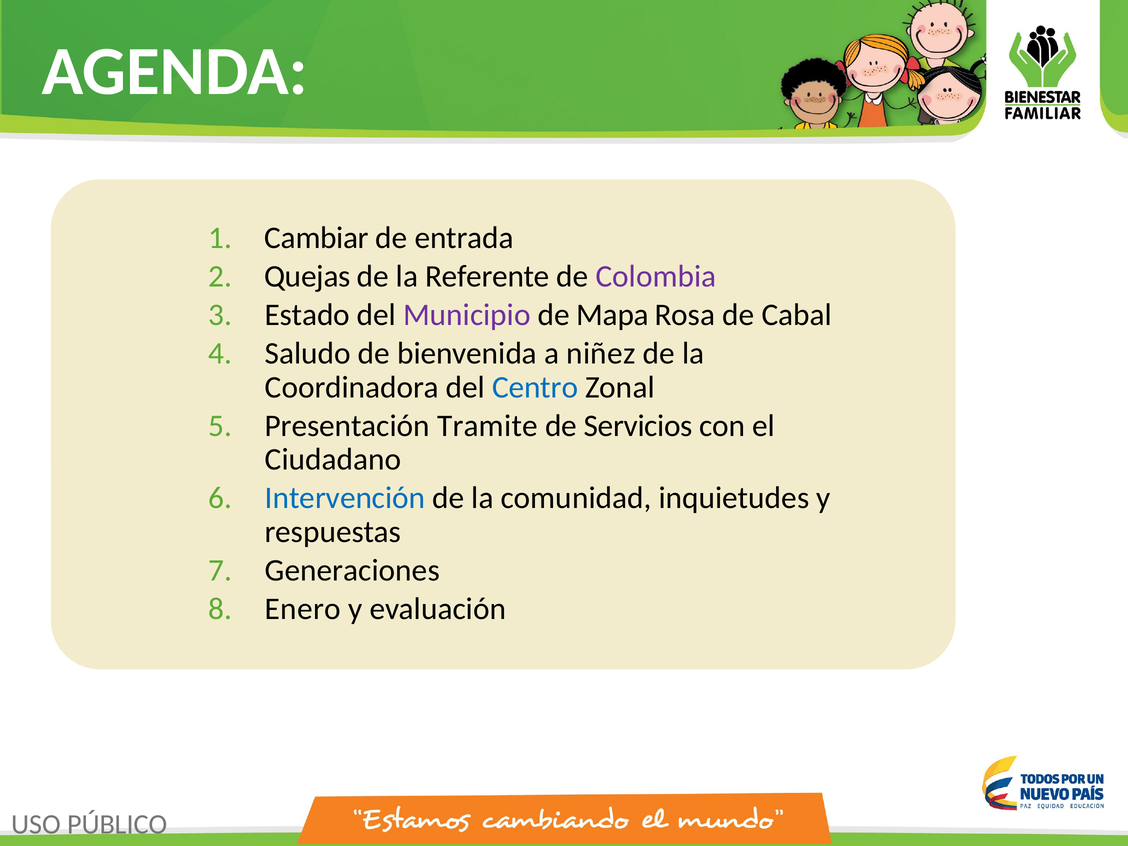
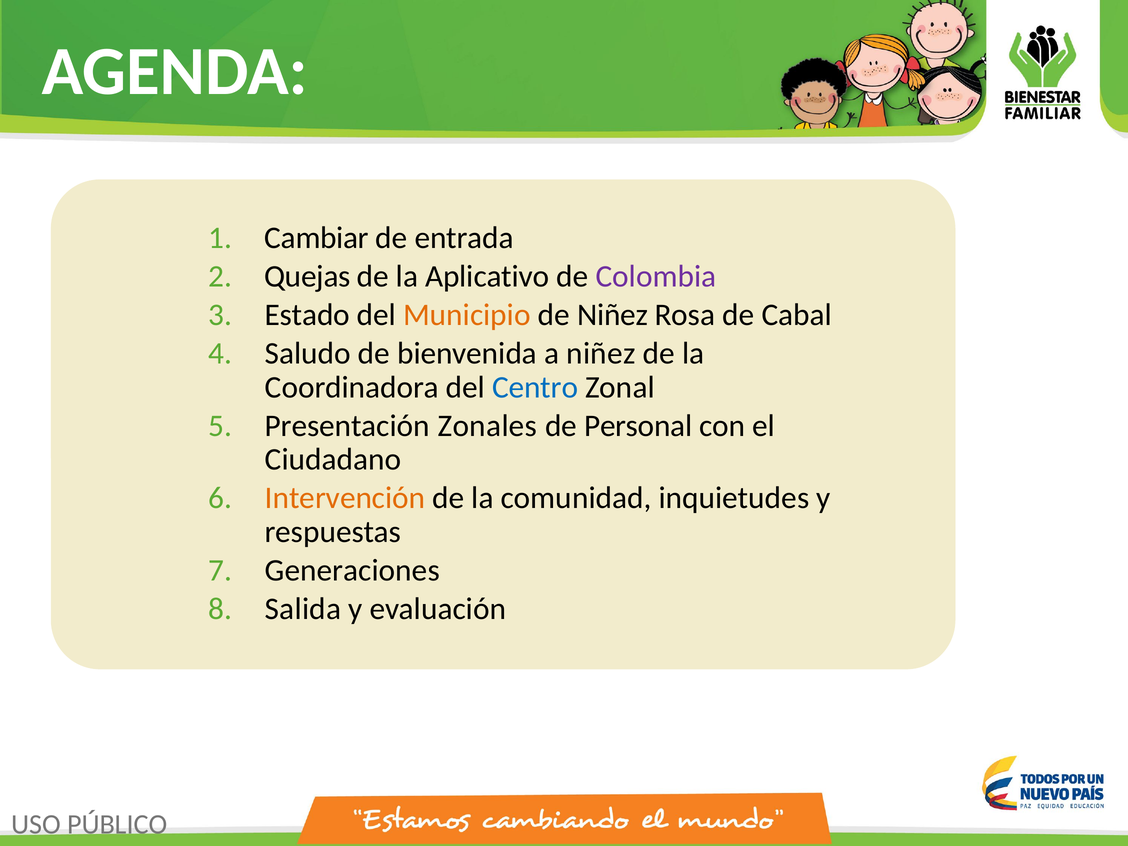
Referente: Referente -> Aplicativo
Municipio colour: purple -> orange
de Mapa: Mapa -> Niñez
Tramite: Tramite -> Zonales
Servicios: Servicios -> Personal
Intervención colour: blue -> orange
Enero: Enero -> Salida
